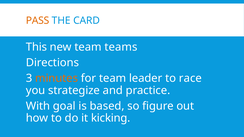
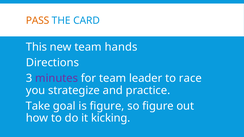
teams: teams -> hands
minutes colour: orange -> purple
With: With -> Take
is based: based -> figure
